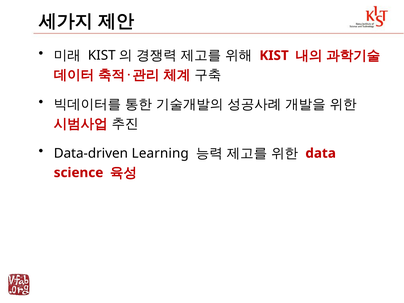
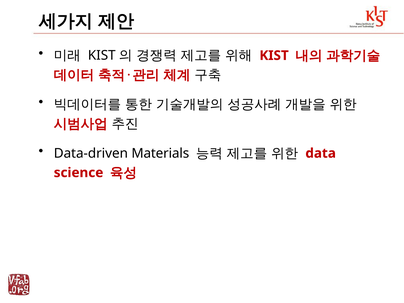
Learning: Learning -> Materials
